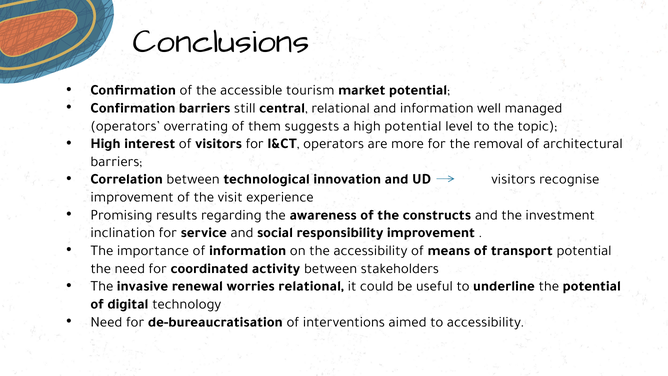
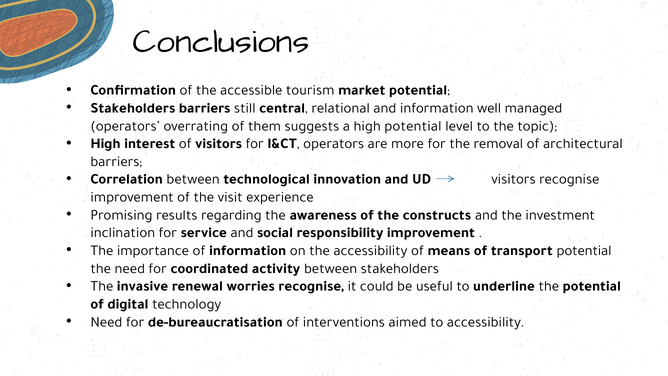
Confirmation at (133, 108): Confirmation -> Stakeholders
worries relational: relational -> recognise
